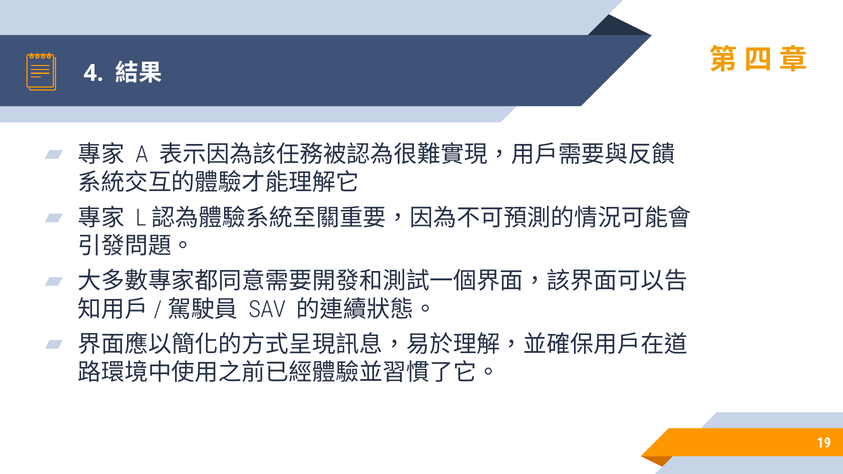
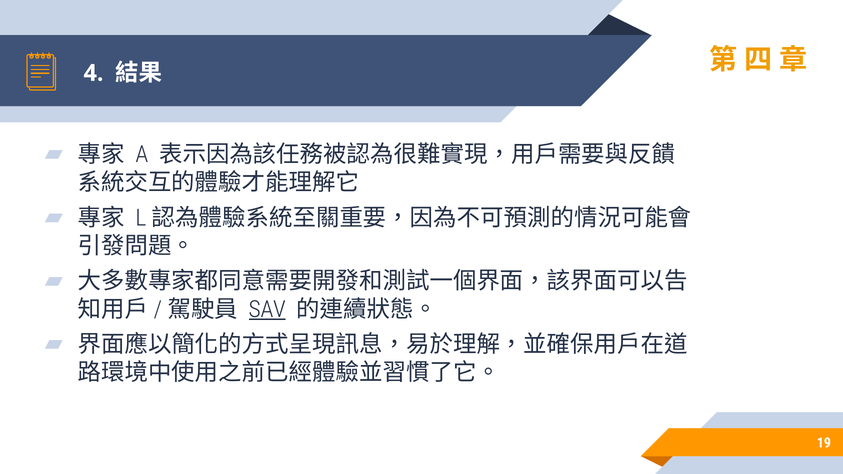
SAV underline: none -> present
